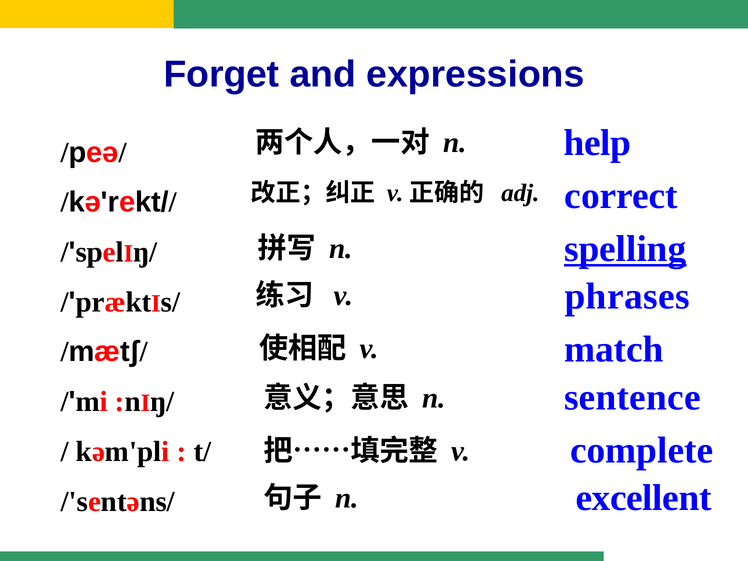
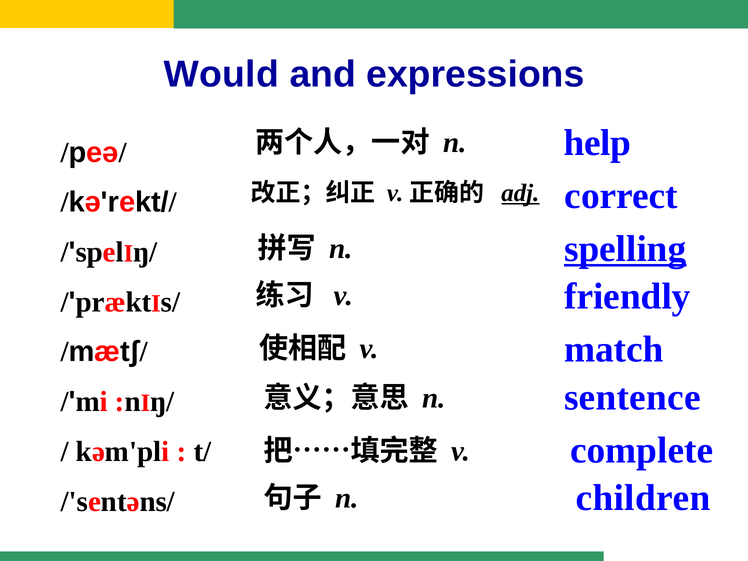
Forget: Forget -> Would
adj underline: none -> present
phrases: phrases -> friendly
excellent: excellent -> children
